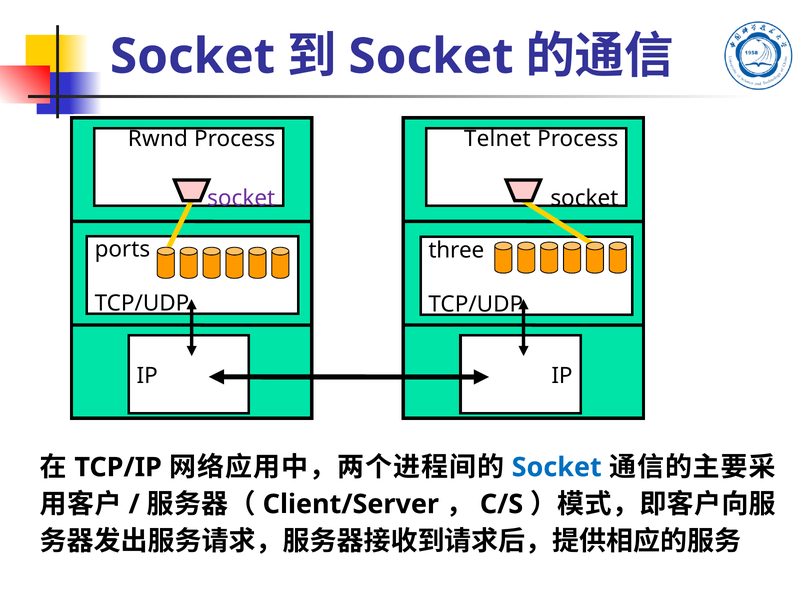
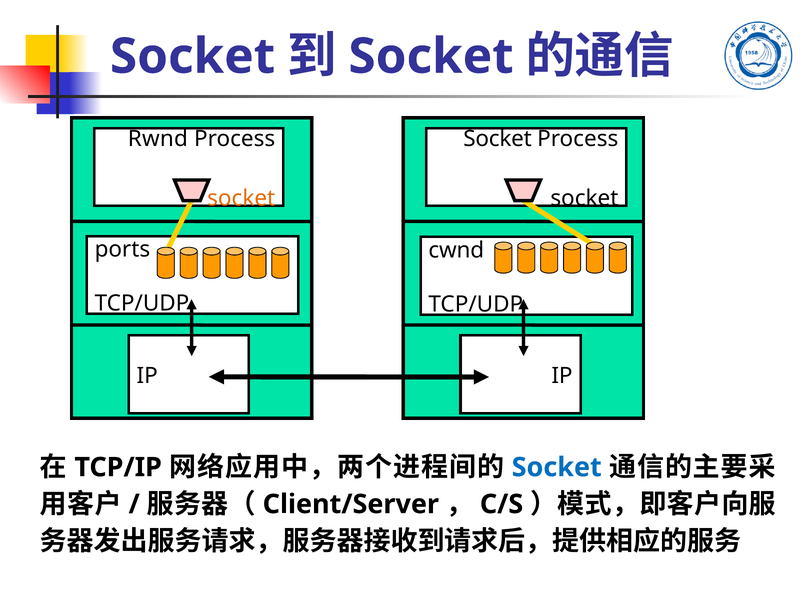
Telnet at (497, 139): Telnet -> Socket
socket at (241, 198) colour: purple -> orange
three: three -> cwnd
